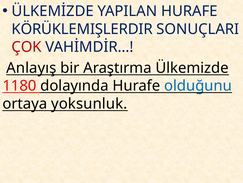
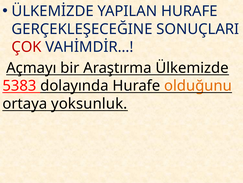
KÖRÜKLEMIŞLERDIR: KÖRÜKLEMIŞLERDIR -> GERÇEKLEŞECEĞINE
Anlayış: Anlayış -> Açmayı
1180: 1180 -> 5383
olduğunu colour: blue -> orange
